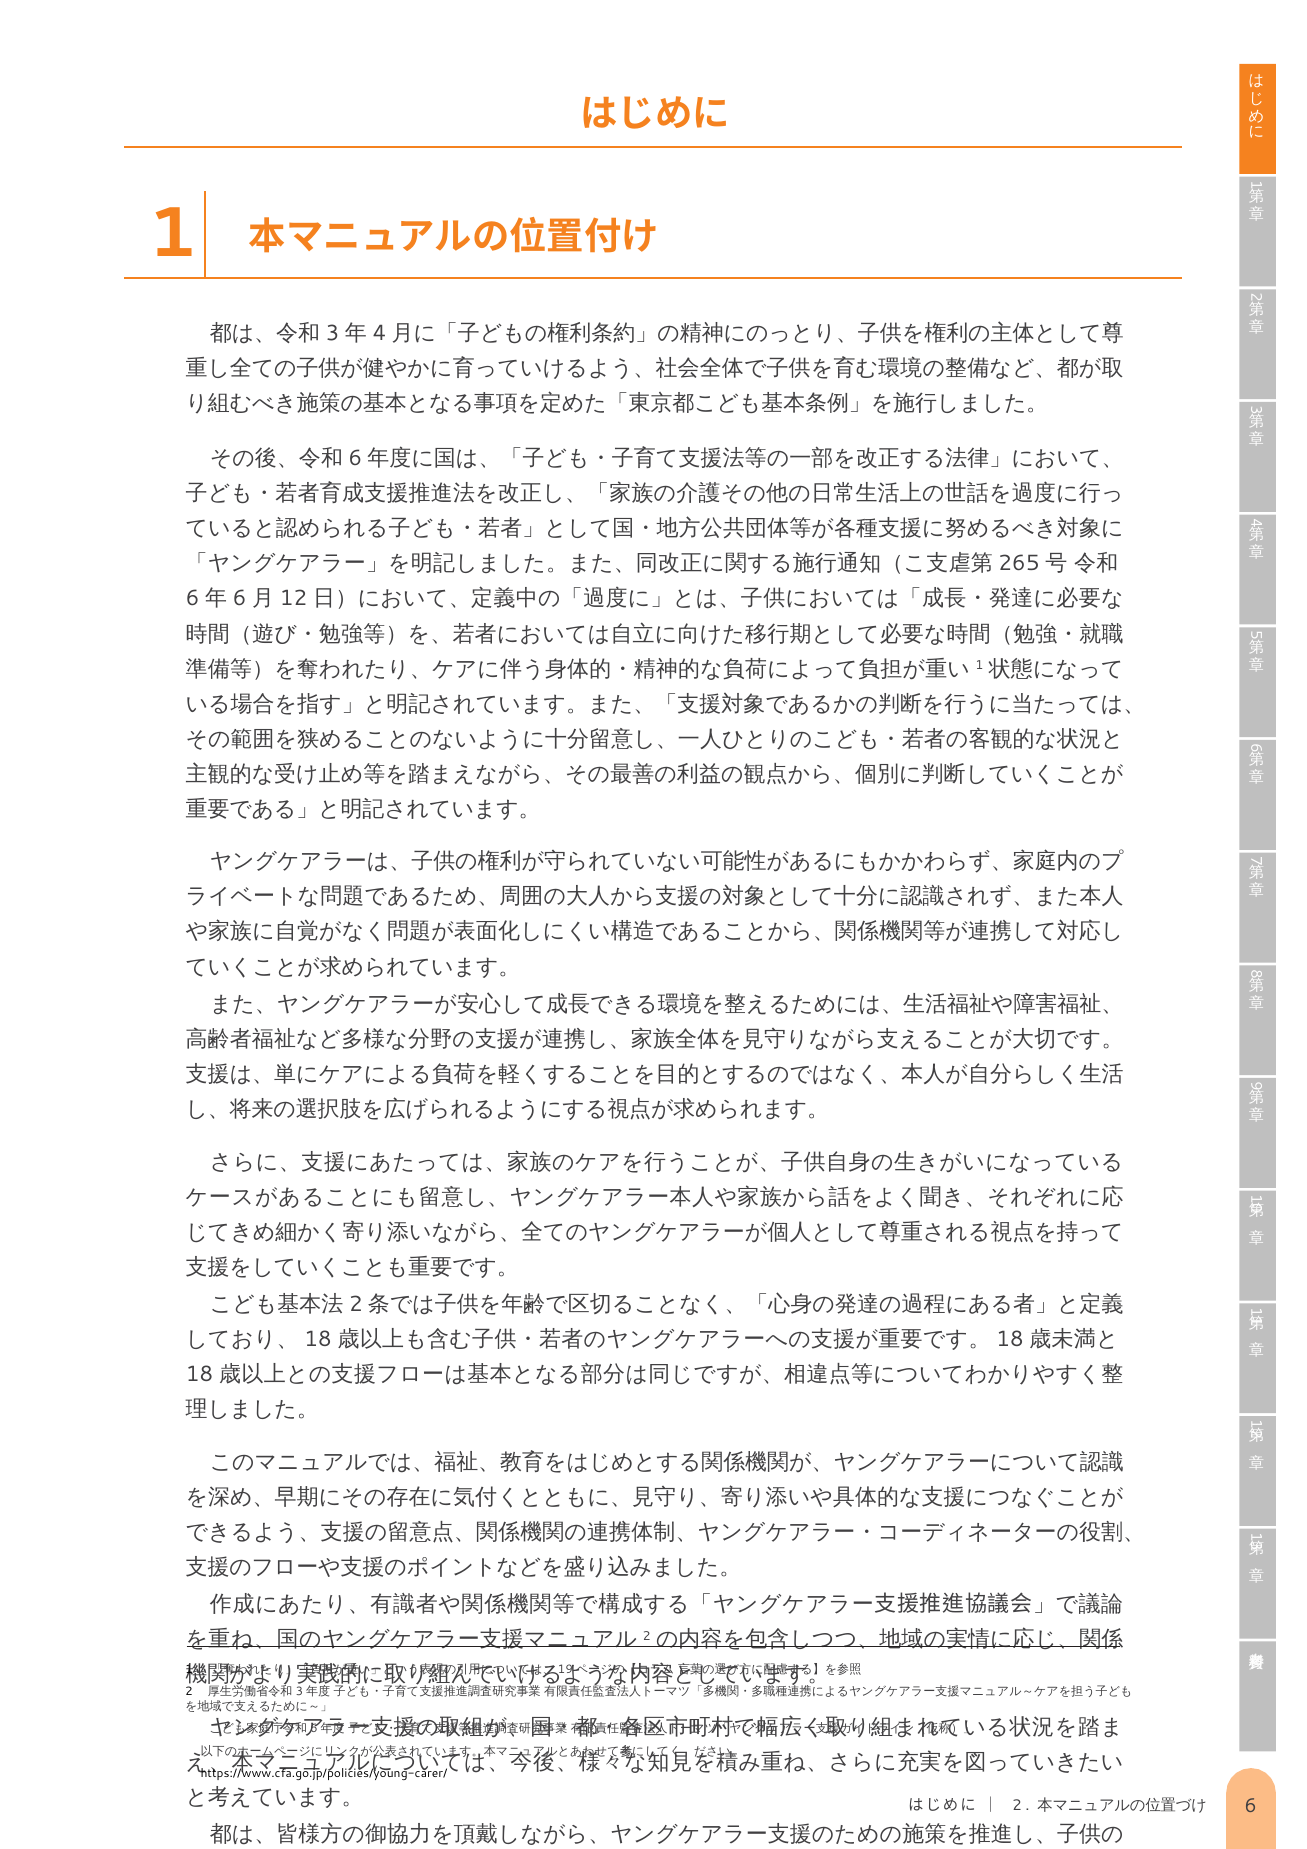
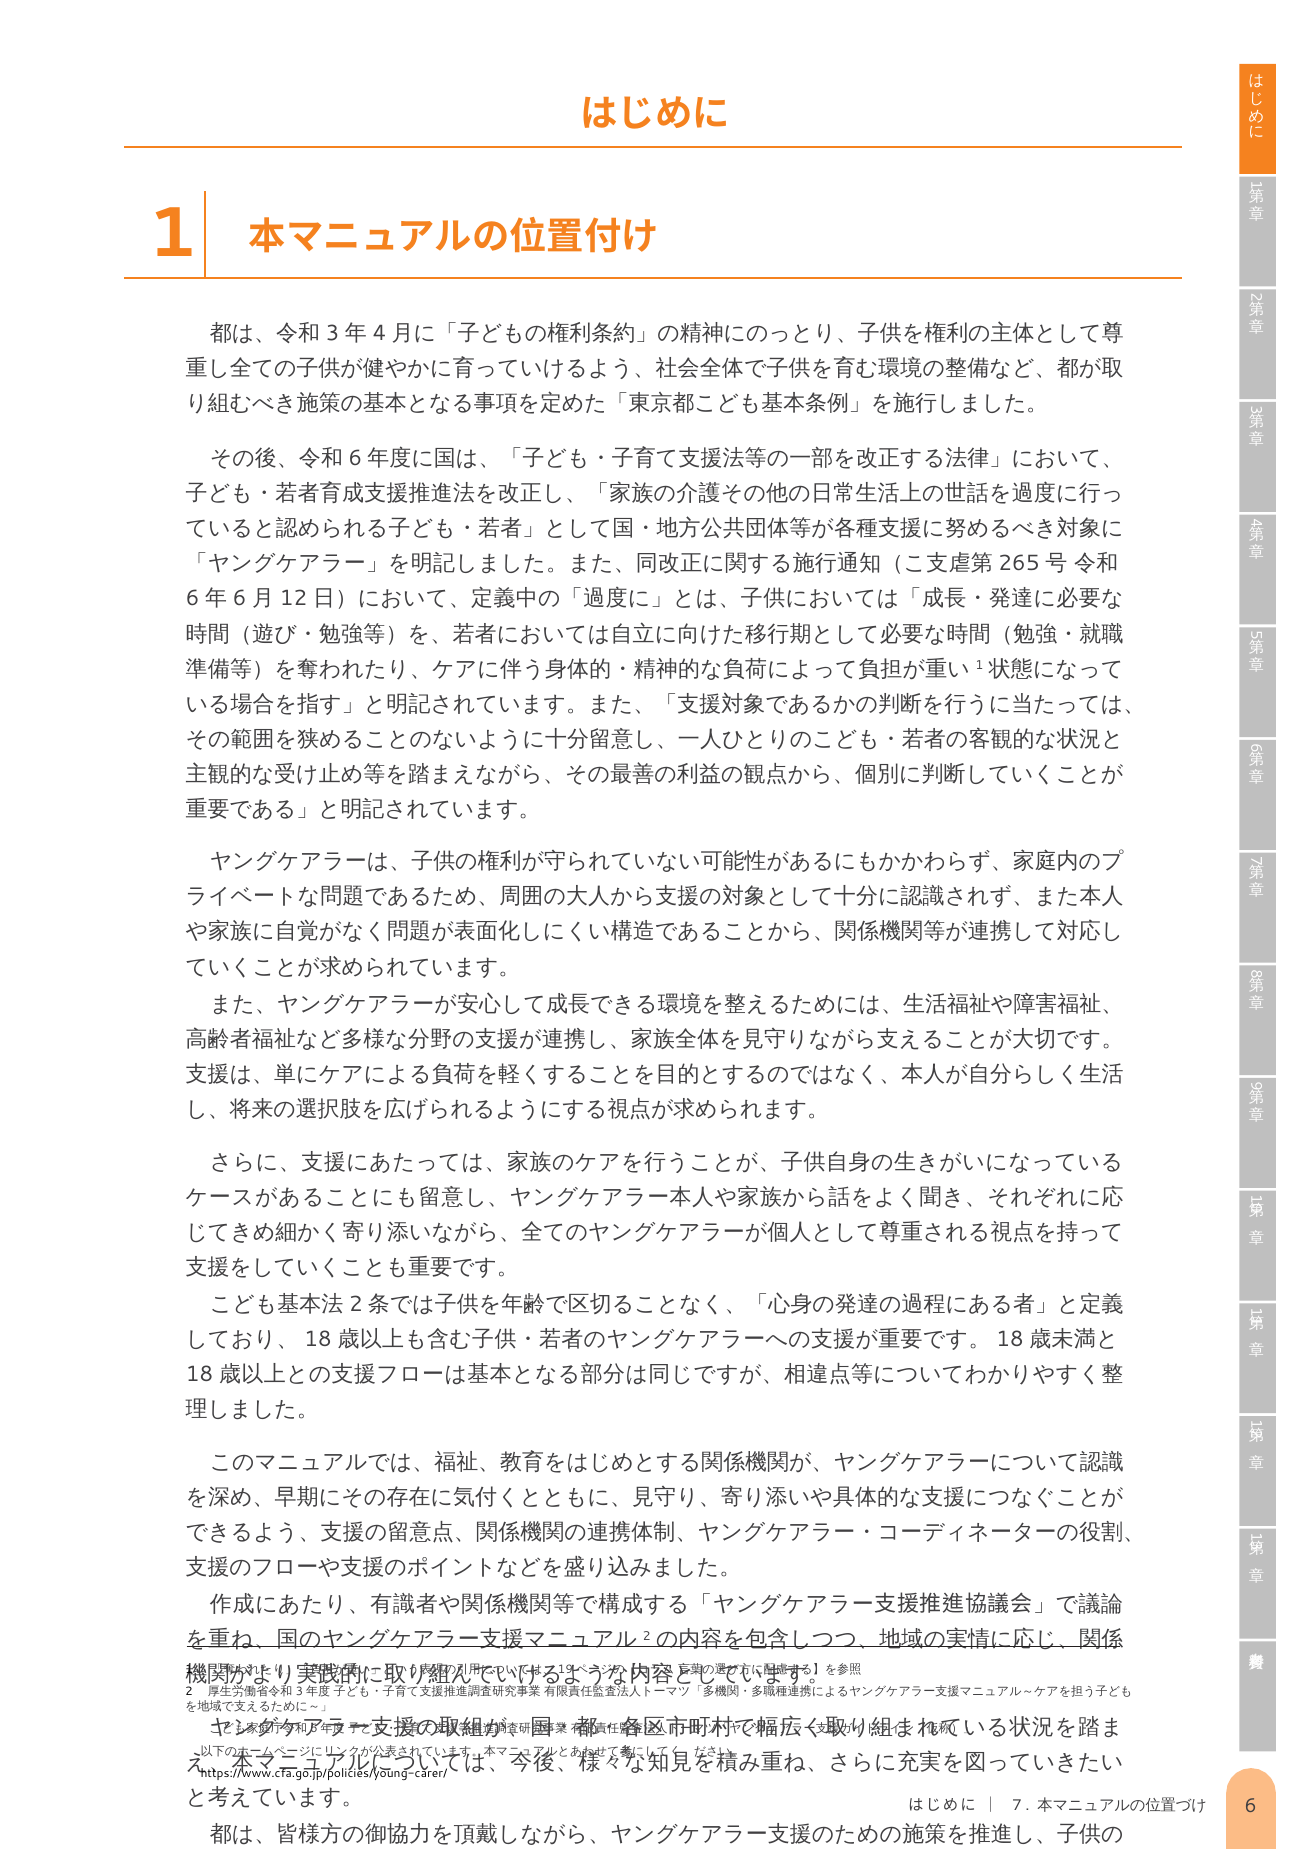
2 at (1017, 1805): 2 -> 7
